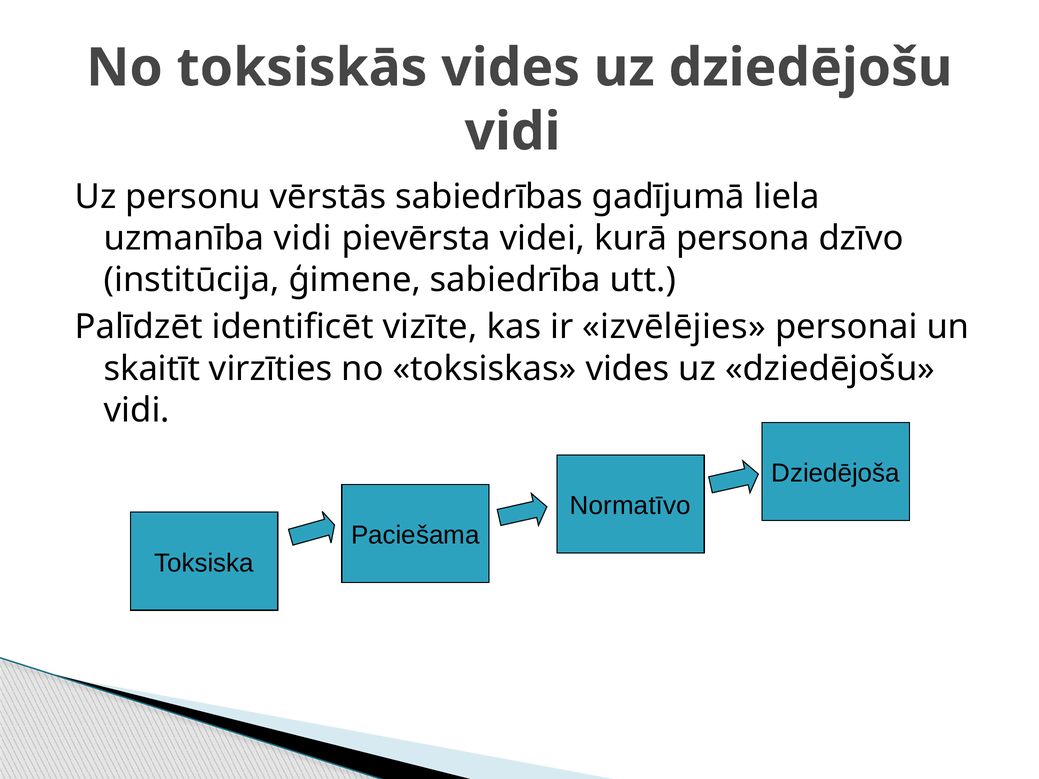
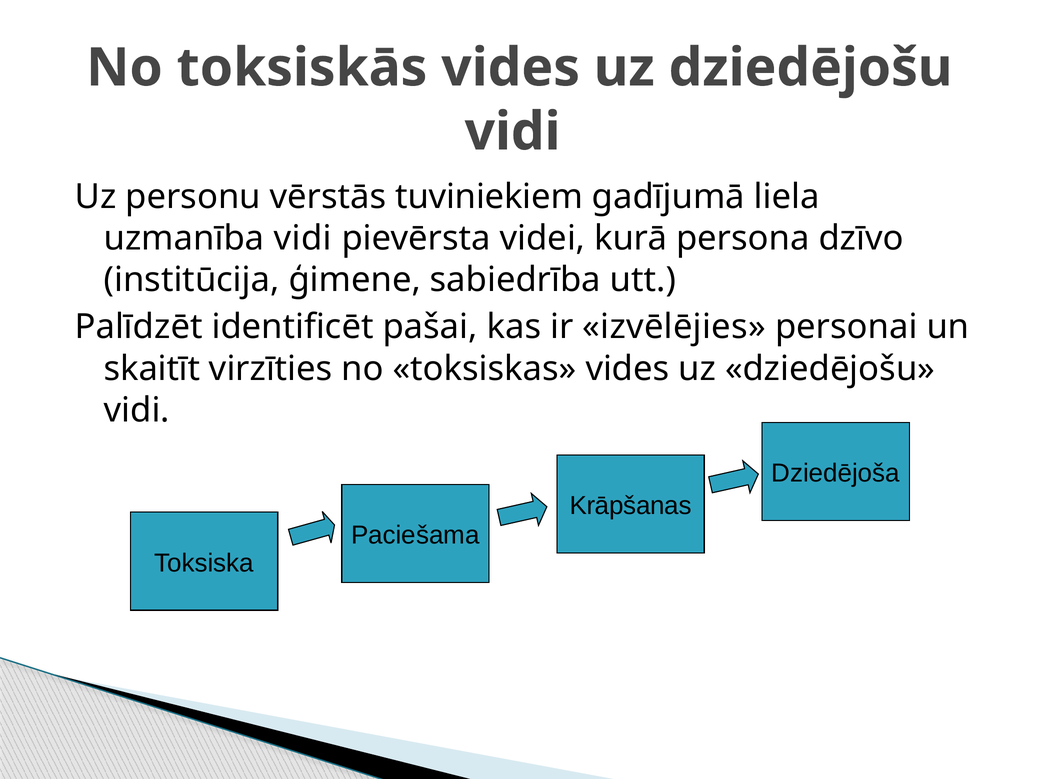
sabiedrības: sabiedrības -> tuviniekiem
vizīte: vizīte -> pašai
Normatīvo: Normatīvo -> Krāpšanas
